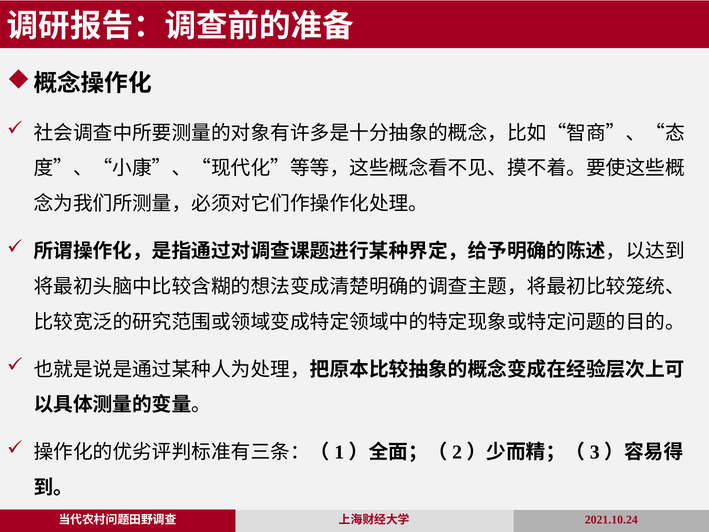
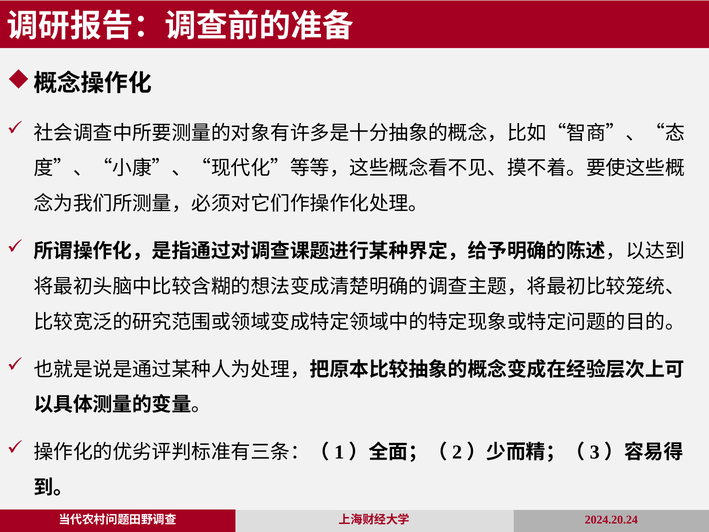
2021.10.24: 2021.10.24 -> 2024.20.24
